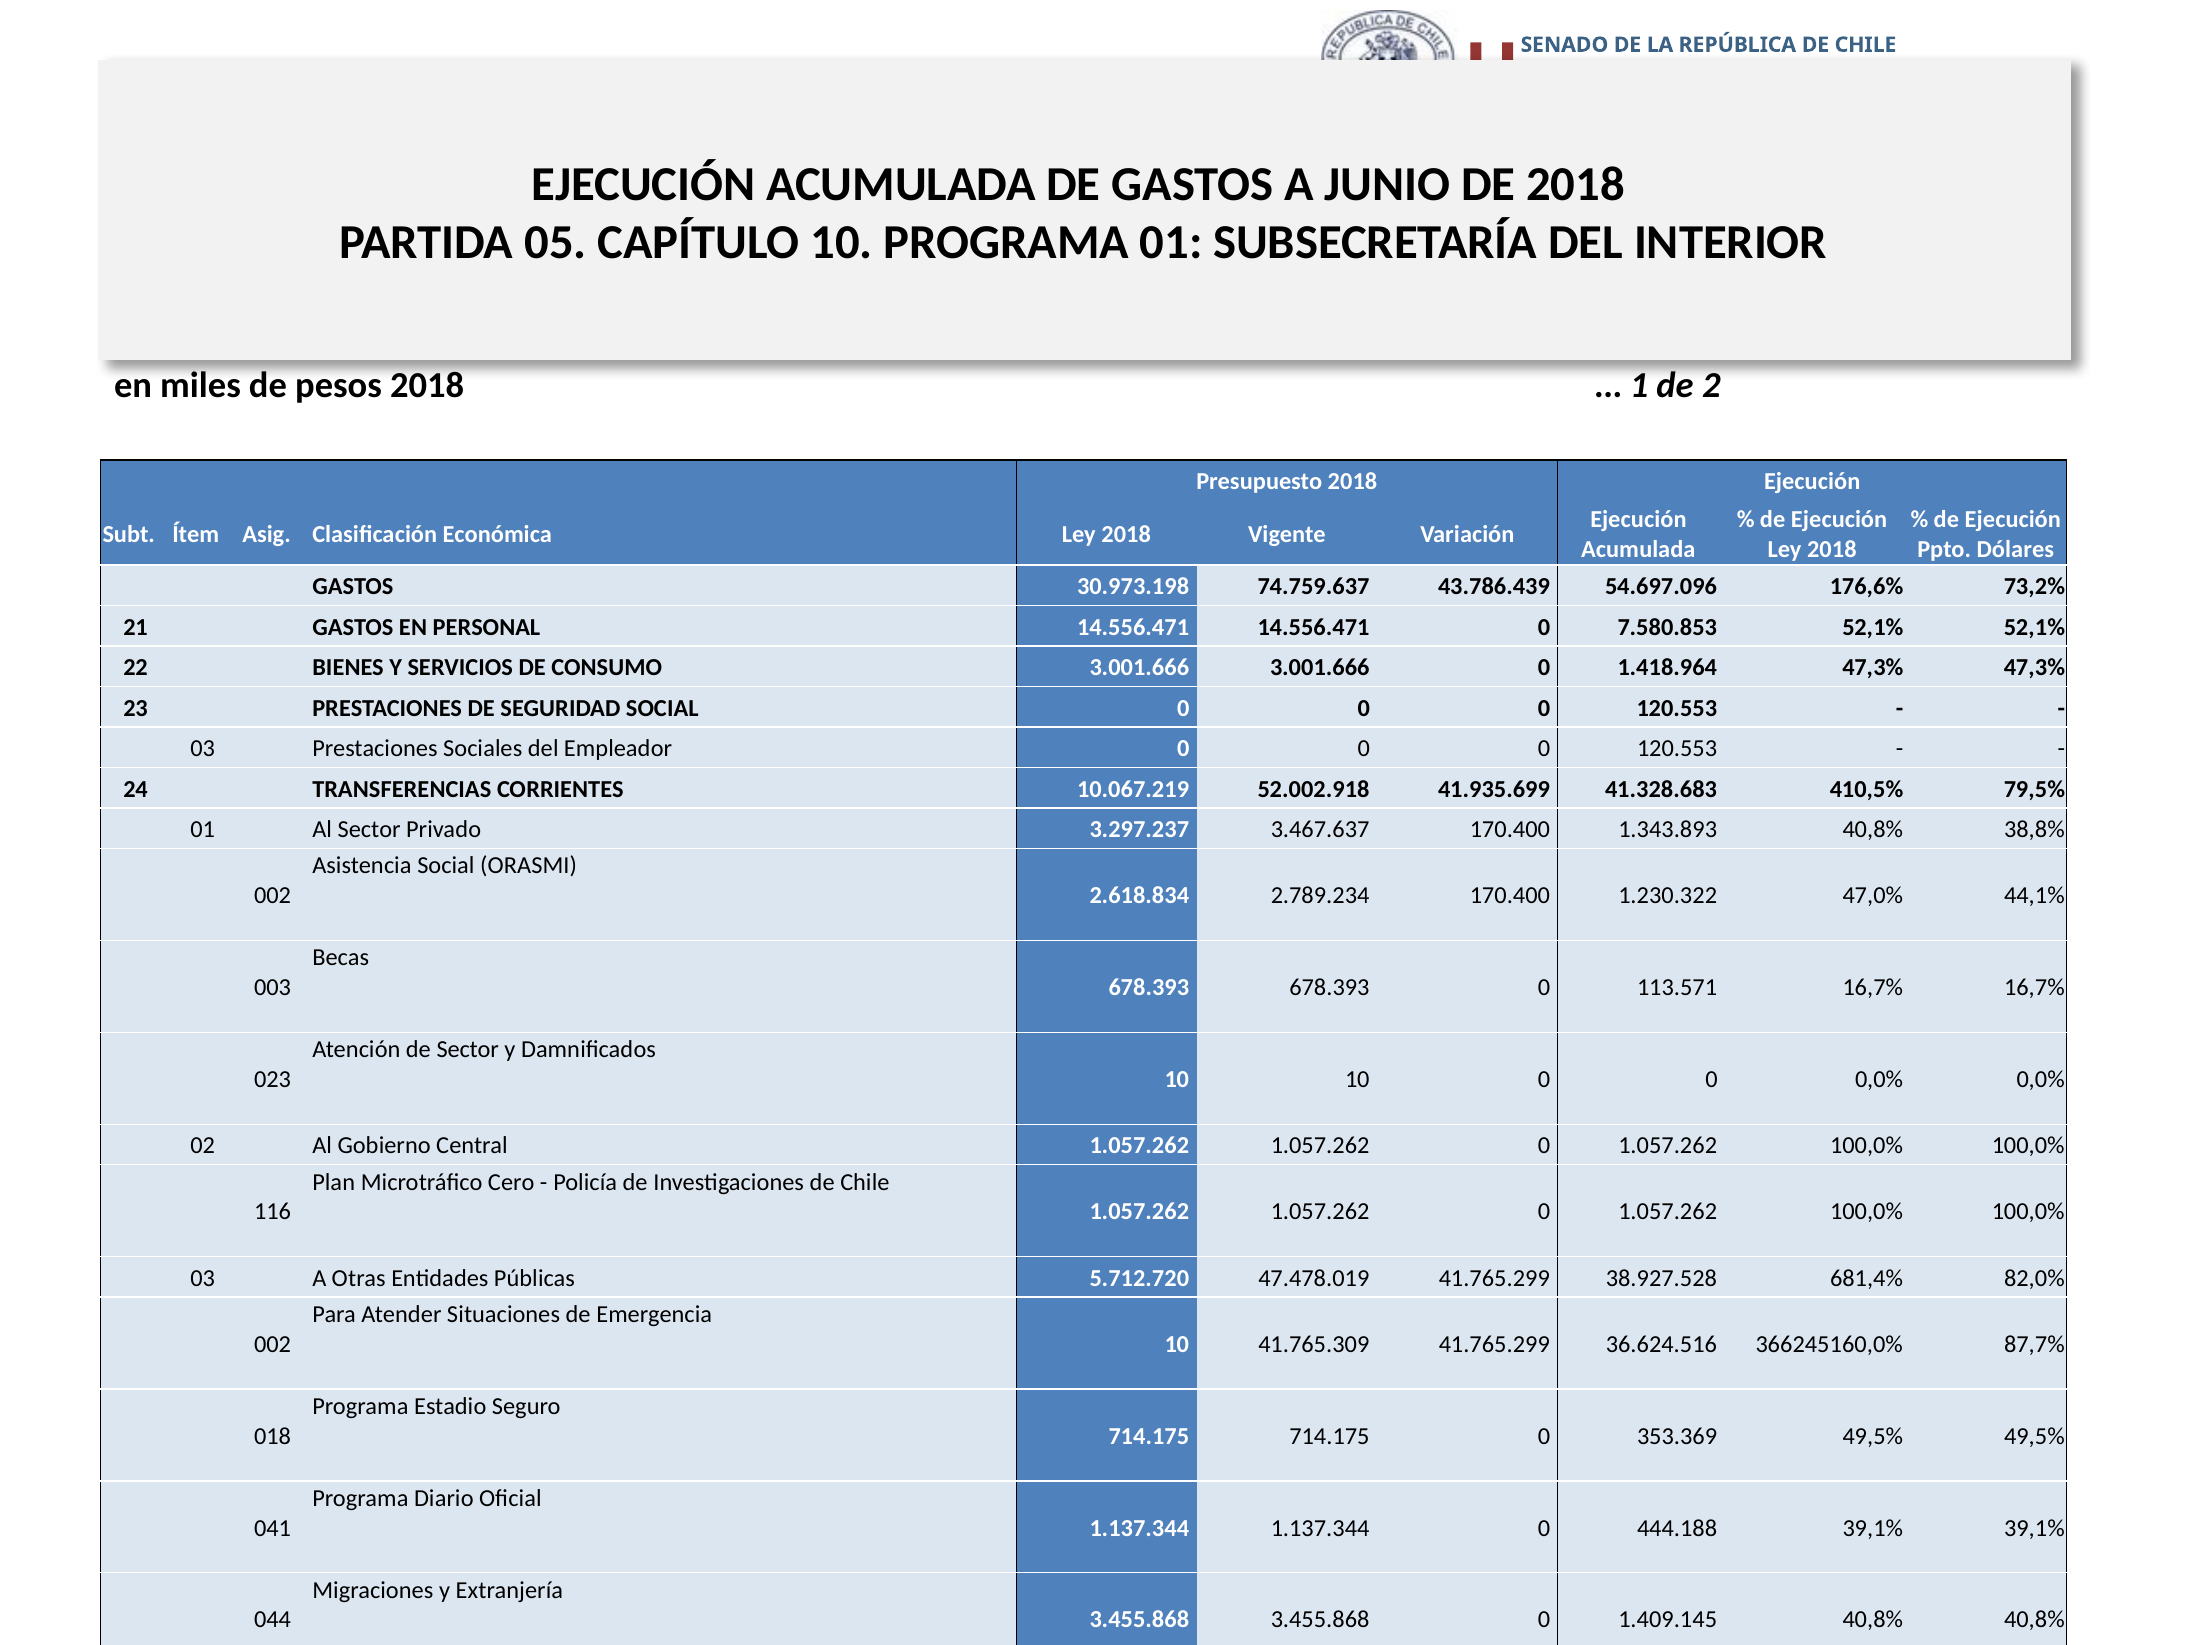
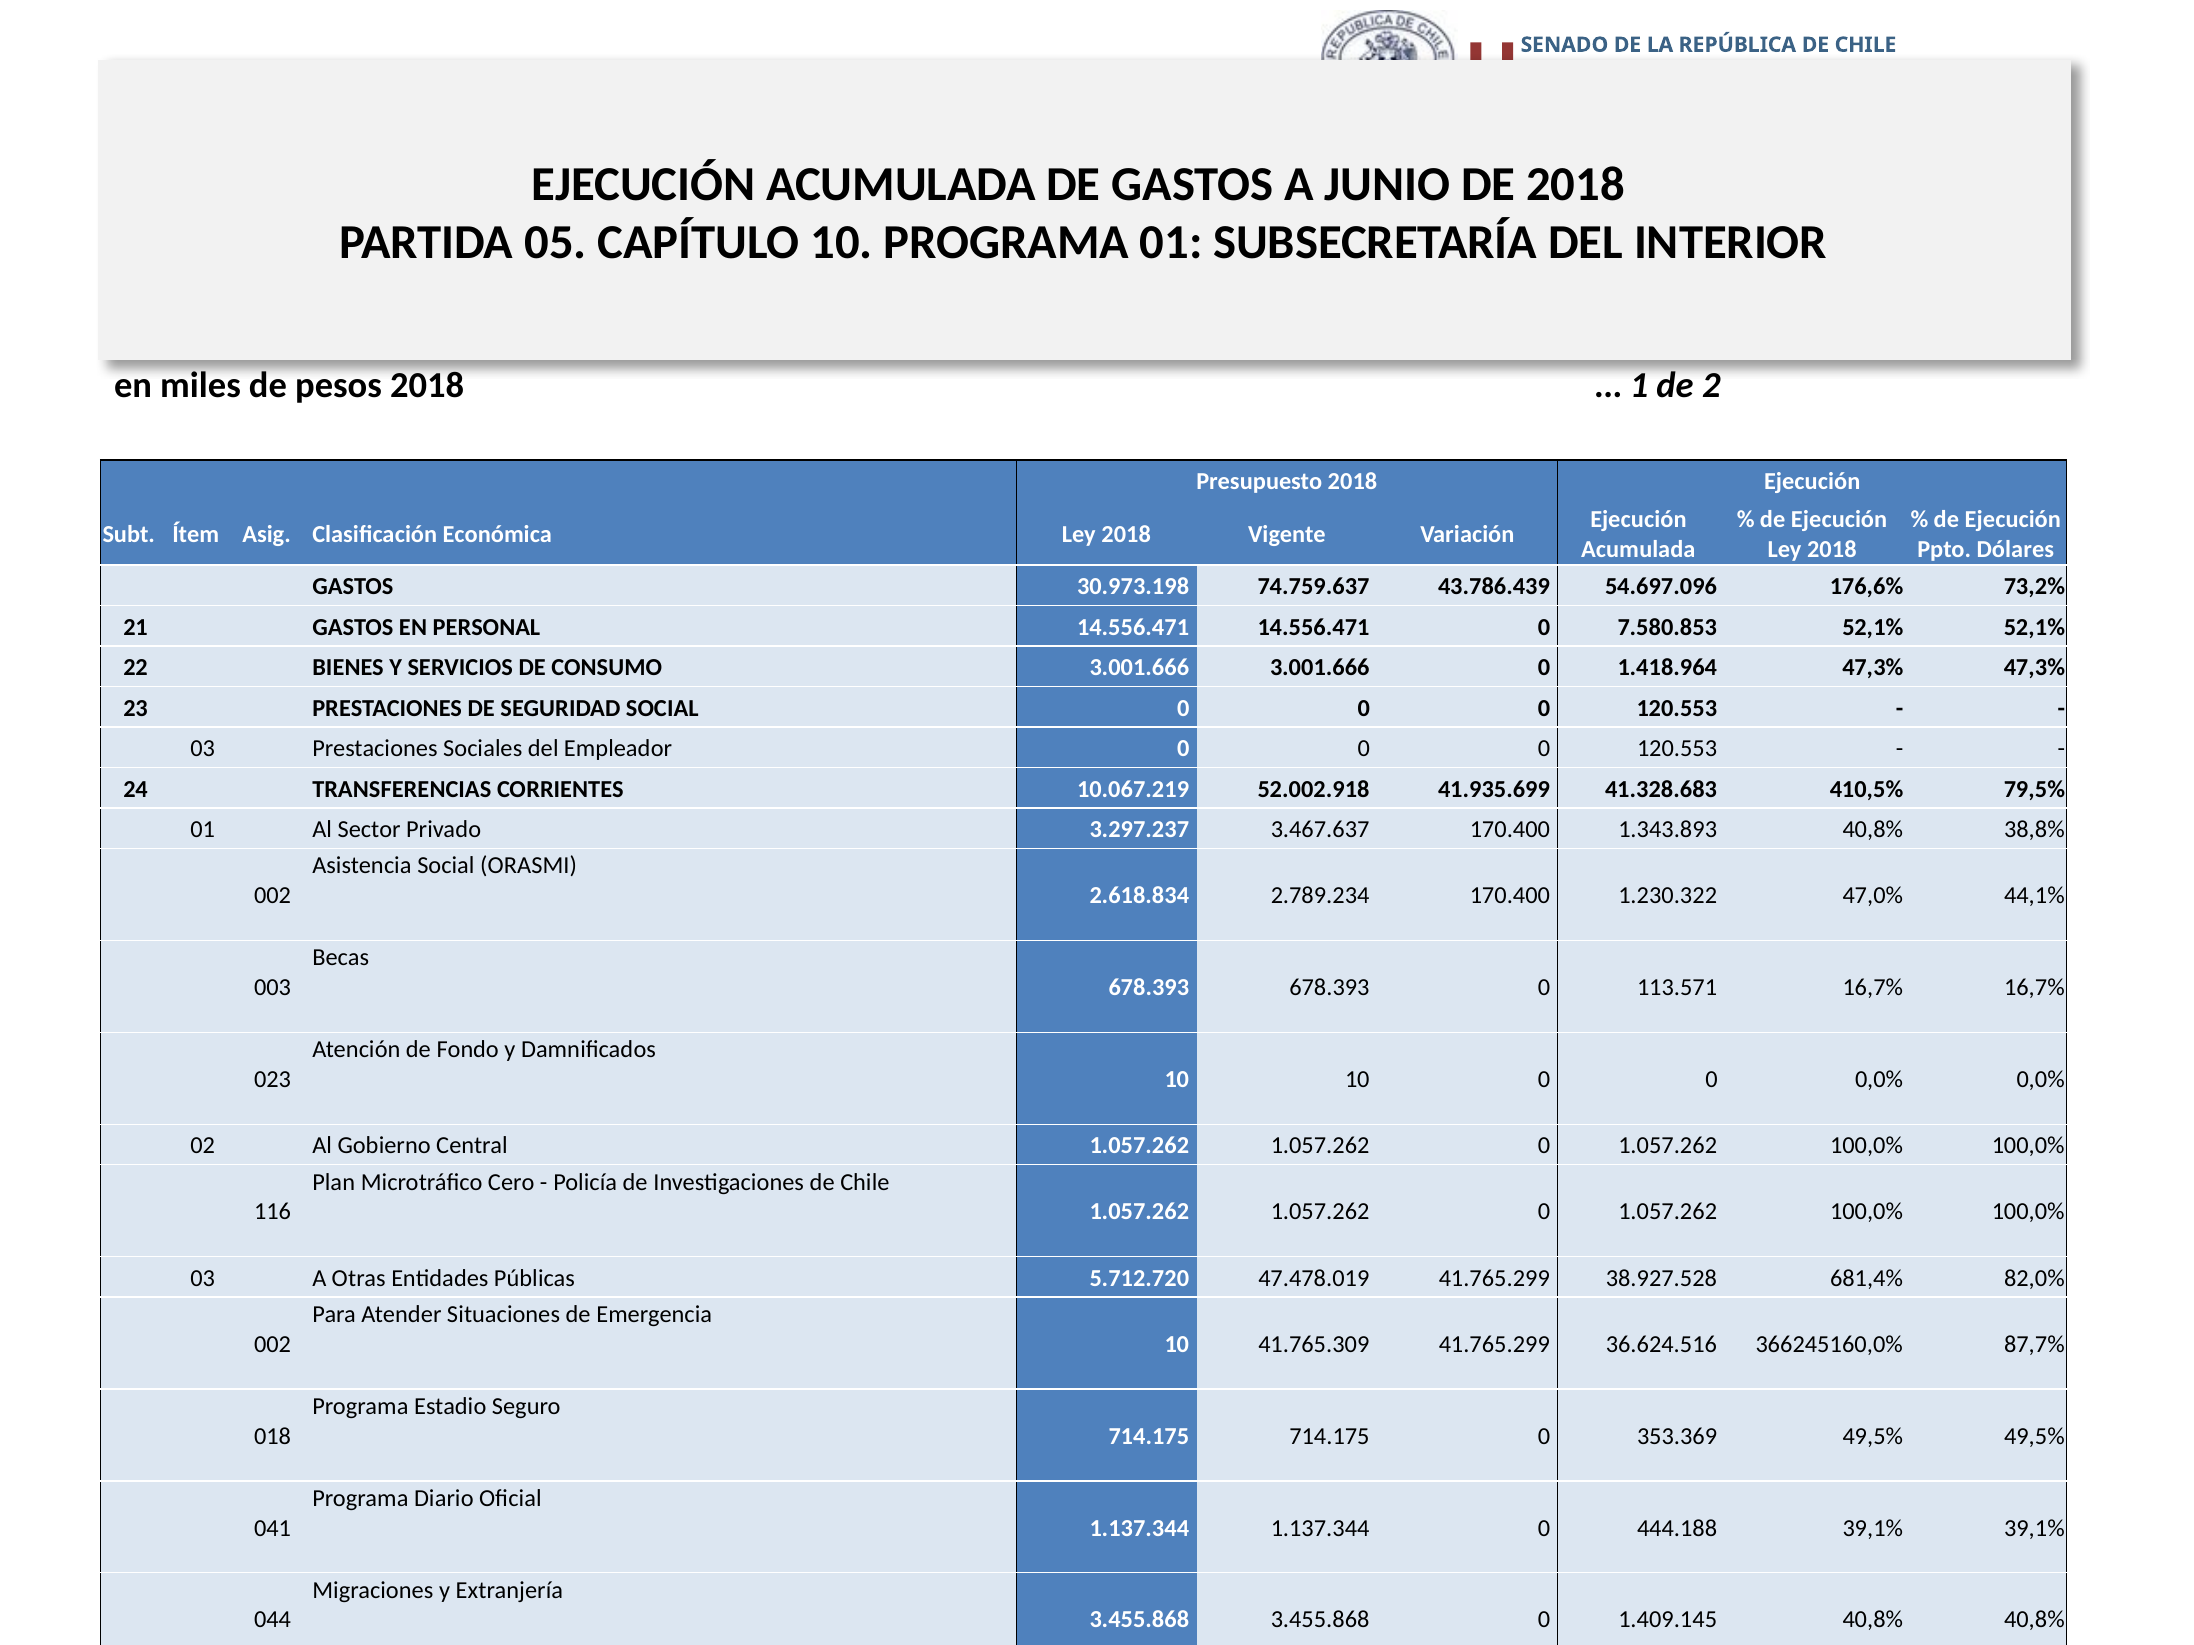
de Sector: Sector -> Fondo
